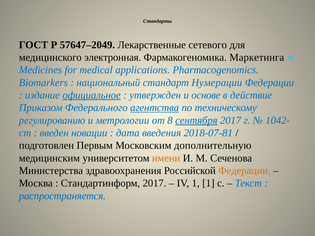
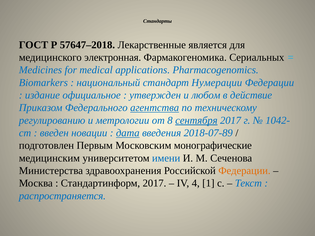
57647–2049: 57647–2049 -> 57647–2018
сетевого: сетевого -> является
Маркетинга: Маркетинга -> Сериальных
официальное underline: present -> none
основе: основе -> любом
дата underline: none -> present
2018-07-81: 2018-07-81 -> 2018-07-89
дополнительную: дополнительную -> монографические
имени colour: orange -> blue
IV 1: 1 -> 4
